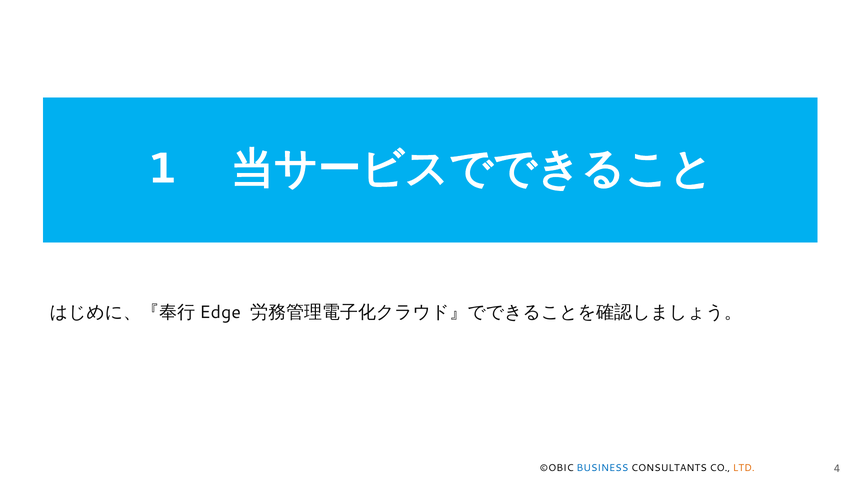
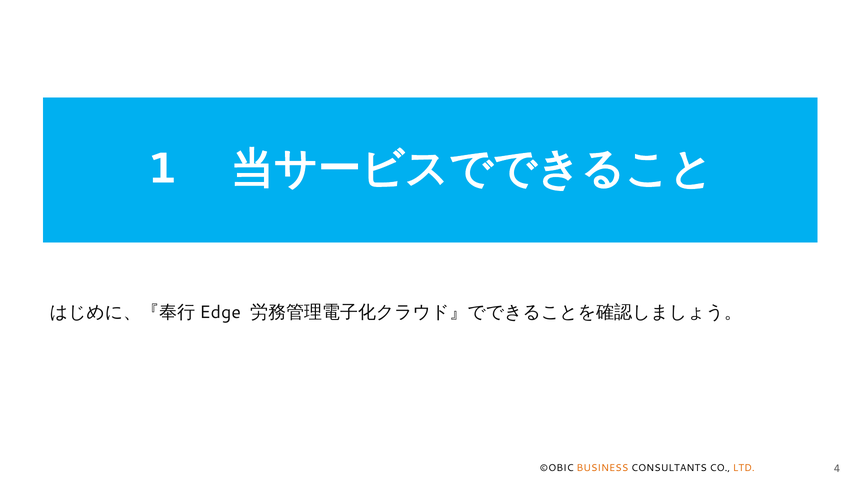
BUSINESS colour: blue -> orange
